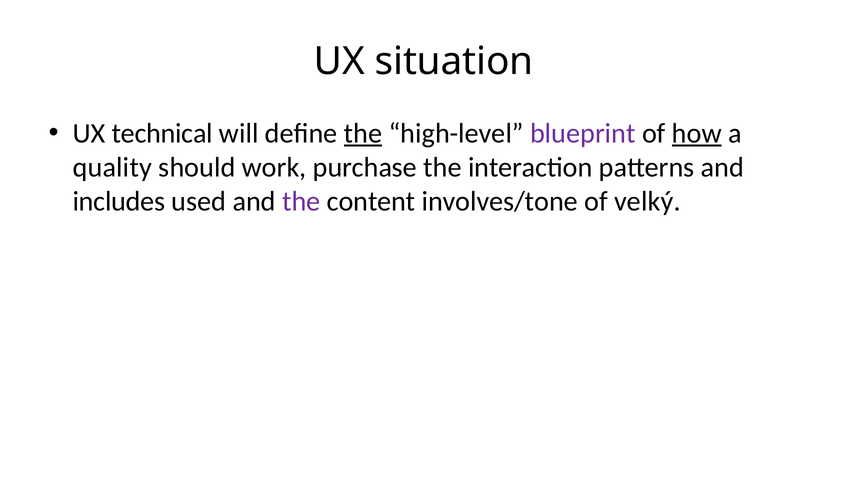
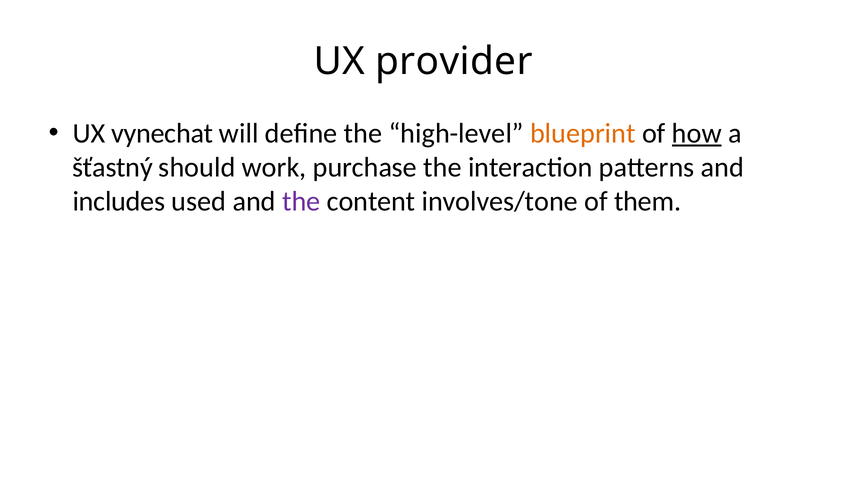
situation: situation -> provider
technical: technical -> vynechat
the at (363, 133) underline: present -> none
blueprint colour: purple -> orange
quality: quality -> šťastný
velký: velký -> them
